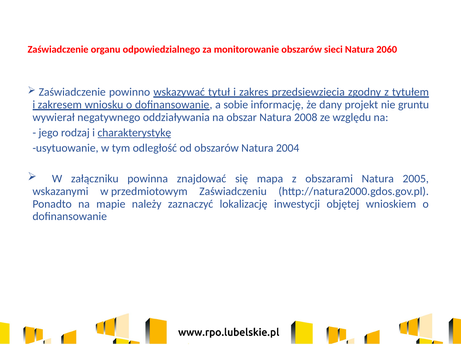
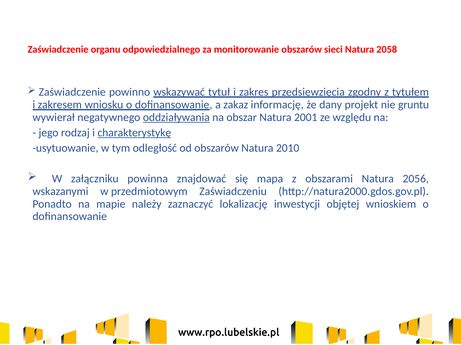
2060: 2060 -> 2058
sobie: sobie -> zakaz
oddziaływania underline: none -> present
2008: 2008 -> 2001
2004: 2004 -> 2010
2005: 2005 -> 2056
